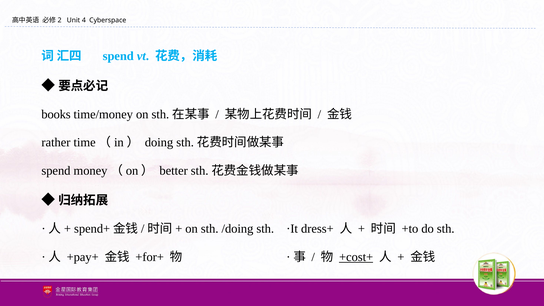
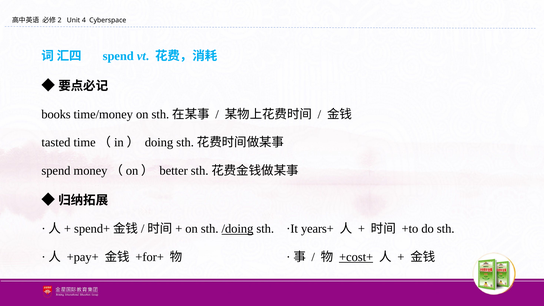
rather: rather -> tasted
/doing underline: none -> present
dress+: dress+ -> years+
